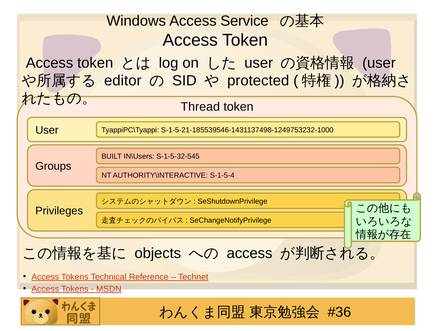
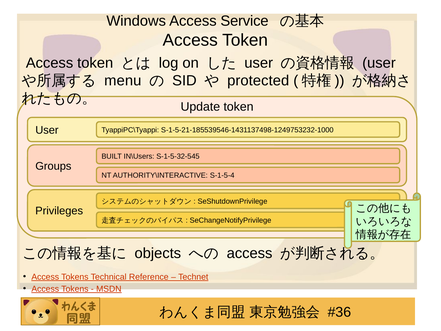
editor: editor -> menu
Thread: Thread -> Update
